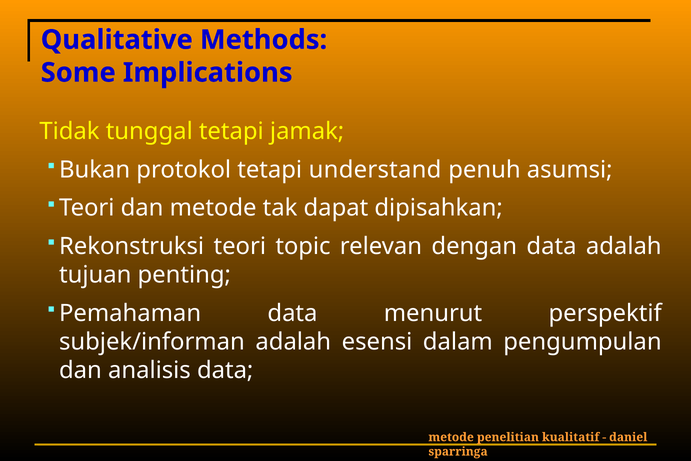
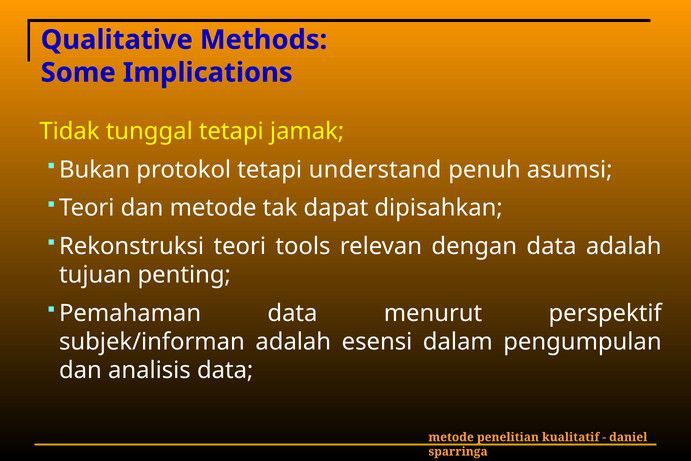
topic: topic -> tools
